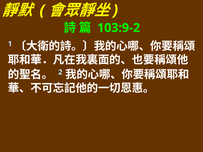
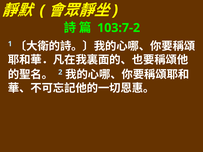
103:9-2: 103:9-2 -> 103:7-2
